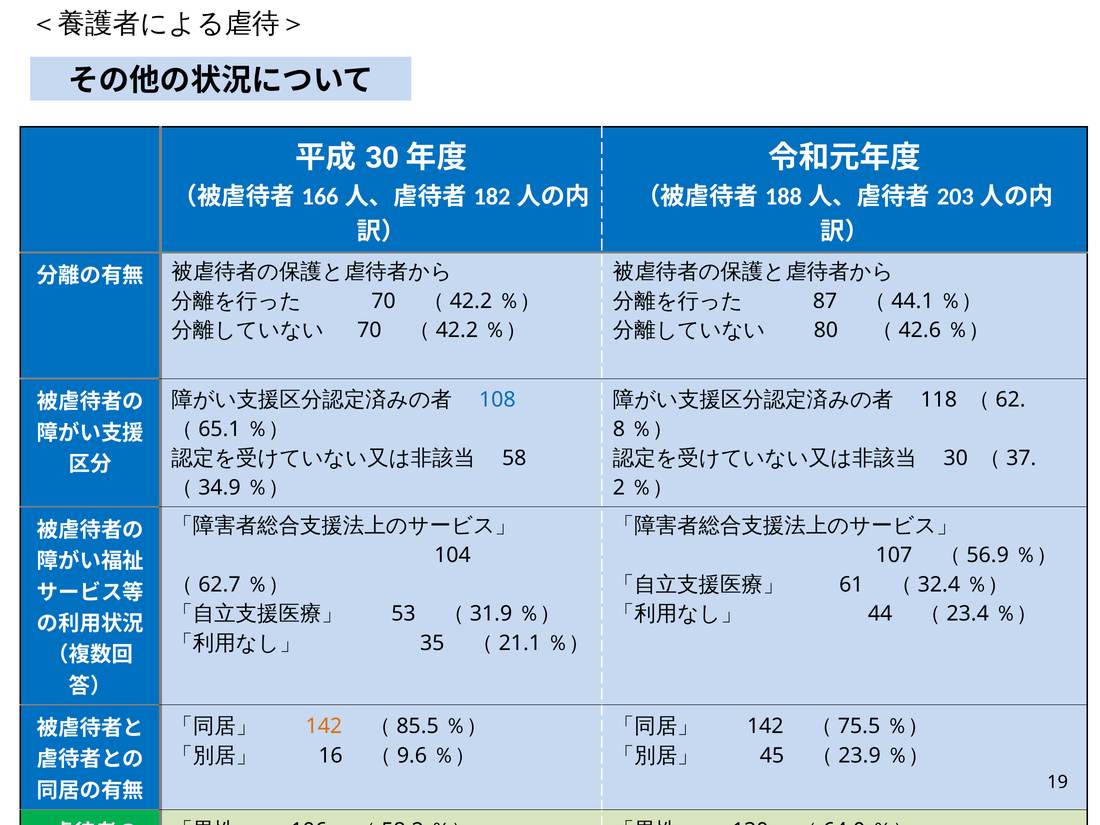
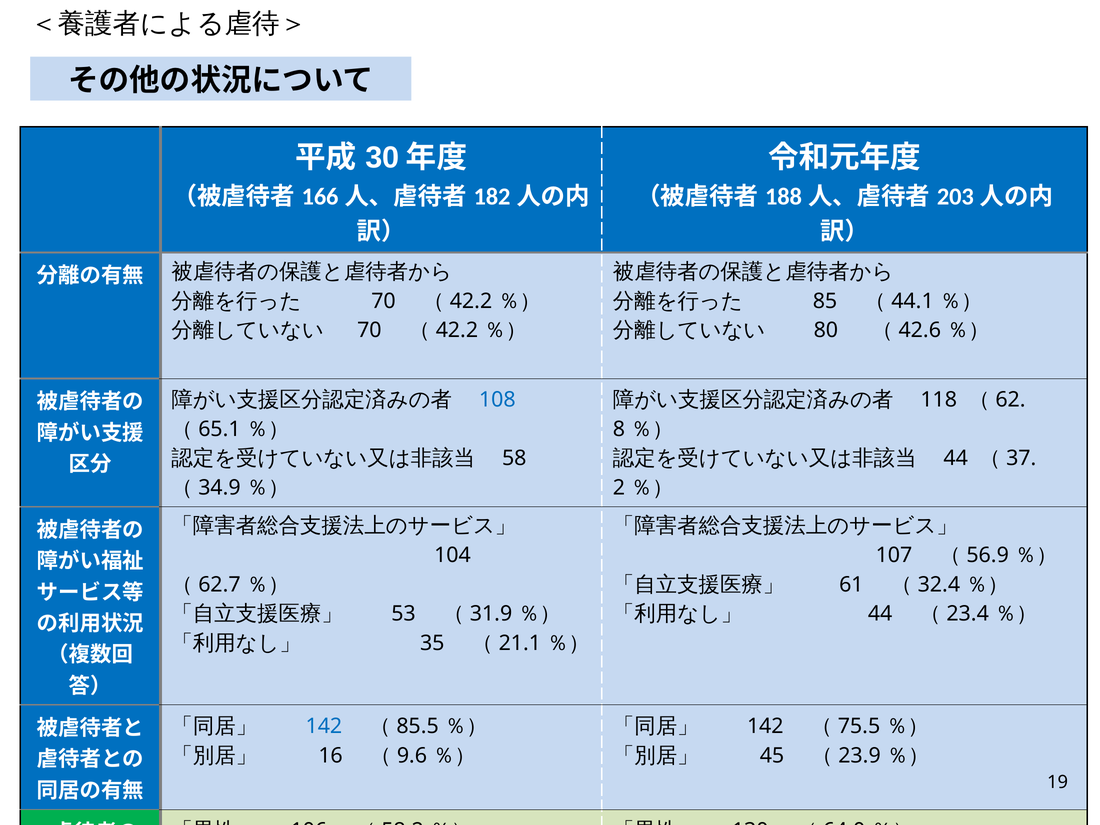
87: 87 -> 85
30 at (956, 458): 30 -> 44
142 at (324, 726) colour: orange -> blue
